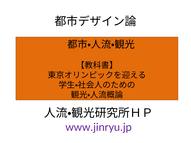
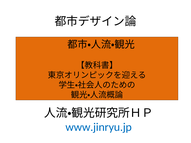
www.jinryu.jp colour: purple -> blue
